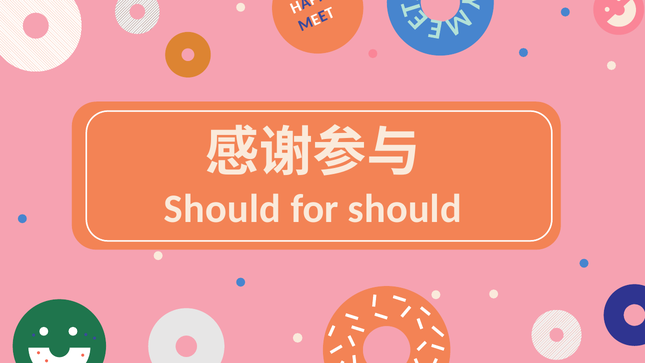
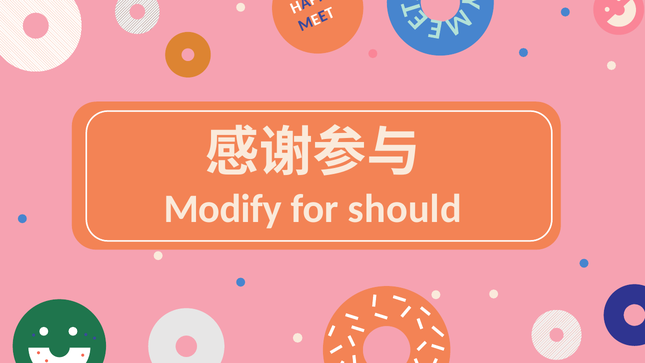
Should at (222, 209): Should -> Modify
